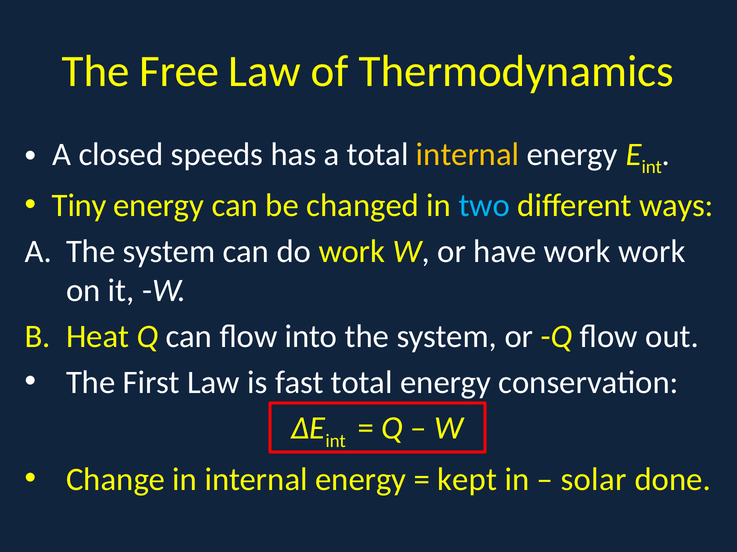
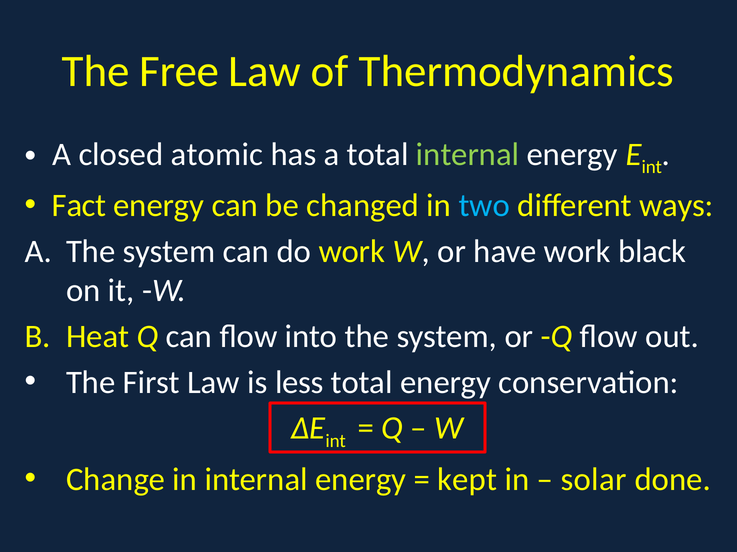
speeds: speeds -> atomic
internal at (468, 155) colour: yellow -> light green
Tiny: Tiny -> Fact
work work: work -> black
fast: fast -> less
